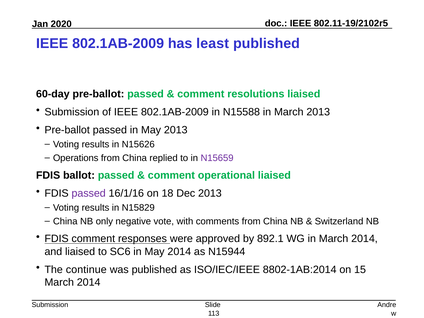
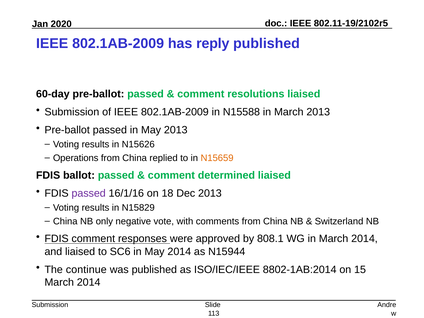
least: least -> reply
N15659 colour: purple -> orange
operational: operational -> determined
892.1: 892.1 -> 808.1
